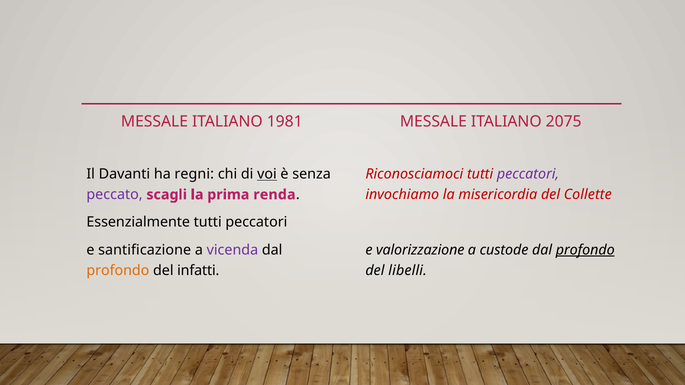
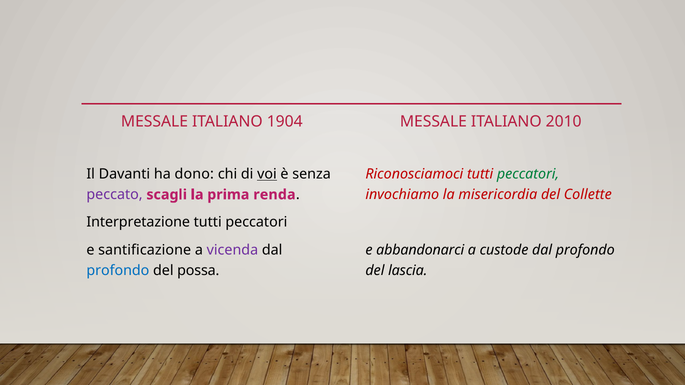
1981: 1981 -> 1904
2075: 2075 -> 2010
peccatori at (528, 174) colour: purple -> green
regni: regni -> dono
Essenzialmente: Essenzialmente -> Interpretazione
valorizzazione: valorizzazione -> abbandonarci
profondo at (585, 250) underline: present -> none
libelli: libelli -> lascia
profondo at (118, 271) colour: orange -> blue
infatti: infatti -> possa
